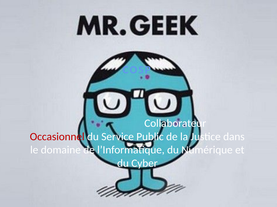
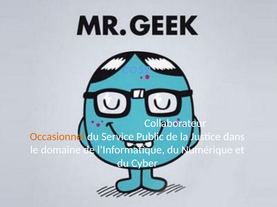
Occasionnel colour: red -> orange
